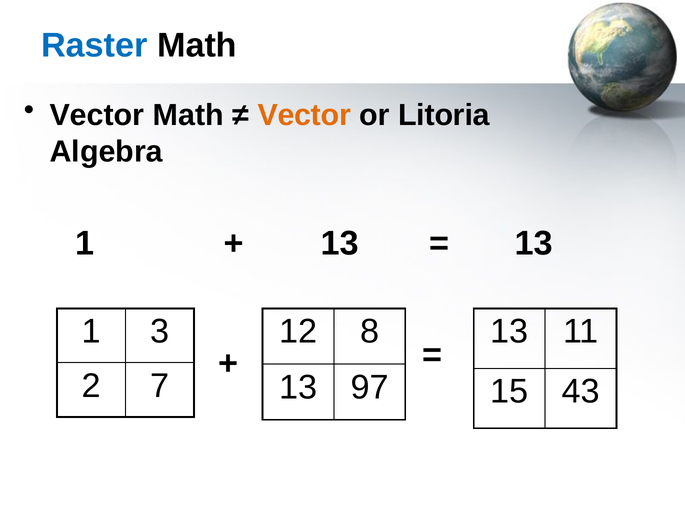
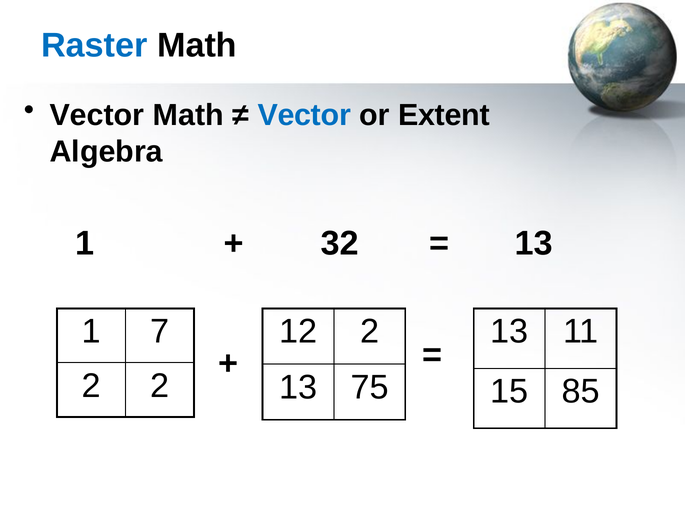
Vector at (304, 115) colour: orange -> blue
Litoria: Litoria -> Extent
1 13: 13 -> 32
3: 3 -> 7
12 8: 8 -> 2
2 7: 7 -> 2
97: 97 -> 75
43: 43 -> 85
